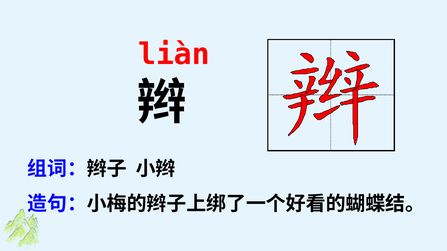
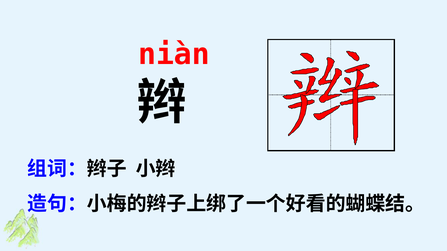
liàn: liàn -> niàn
